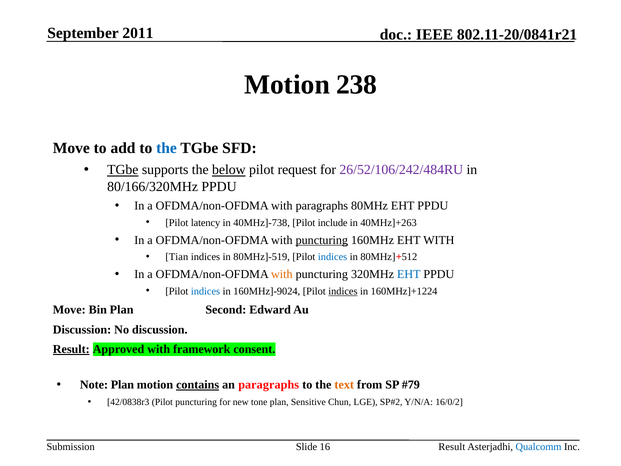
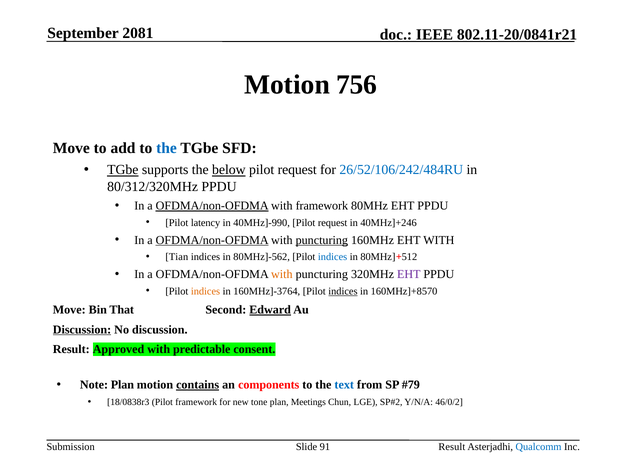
2011: 2011 -> 2081
238: 238 -> 756
26/52/106/242/484RU colour: purple -> blue
80/166/320MHz: 80/166/320MHz -> 80/312/320MHz
OFDMA/non-OFDMA at (212, 206) underline: none -> present
with paragraphs: paragraphs -> framework
40MHz]-738: 40MHz]-738 -> 40MHz]-990
include at (333, 222): include -> request
40MHz]+263: 40MHz]+263 -> 40MHz]+246
OFDMA/non-OFDMA at (212, 240) underline: none -> present
80MHz]-519: 80MHz]-519 -> 80MHz]-562
EHT at (409, 274) colour: blue -> purple
indices at (206, 291) colour: blue -> orange
160MHz]-9024: 160MHz]-9024 -> 160MHz]-3764
160MHz]+1224: 160MHz]+1224 -> 160MHz]+8570
Bin Plan: Plan -> That
Edward underline: none -> present
Discussion at (82, 329) underline: none -> present
Result at (71, 349) underline: present -> none
framework: framework -> predictable
an paragraphs: paragraphs -> components
text colour: orange -> blue
42/0838r3: 42/0838r3 -> 18/0838r3
Pilot puncturing: puncturing -> framework
Sensitive: Sensitive -> Meetings
16/0/2: 16/0/2 -> 46/0/2
16: 16 -> 91
